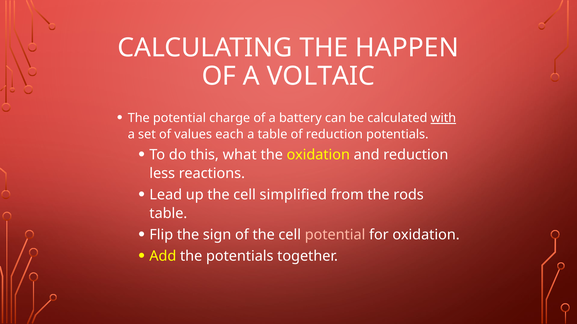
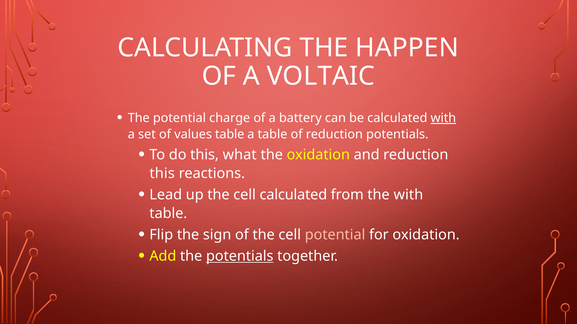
values each: each -> table
less at (162, 174): less -> this
cell simplified: simplified -> calculated
the rods: rods -> with
potentials at (240, 257) underline: none -> present
